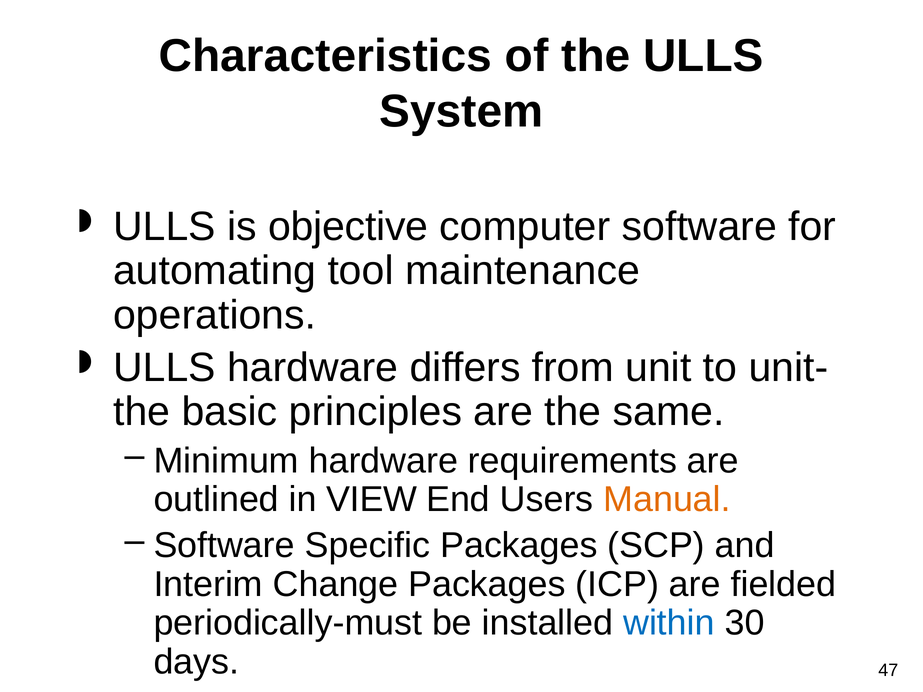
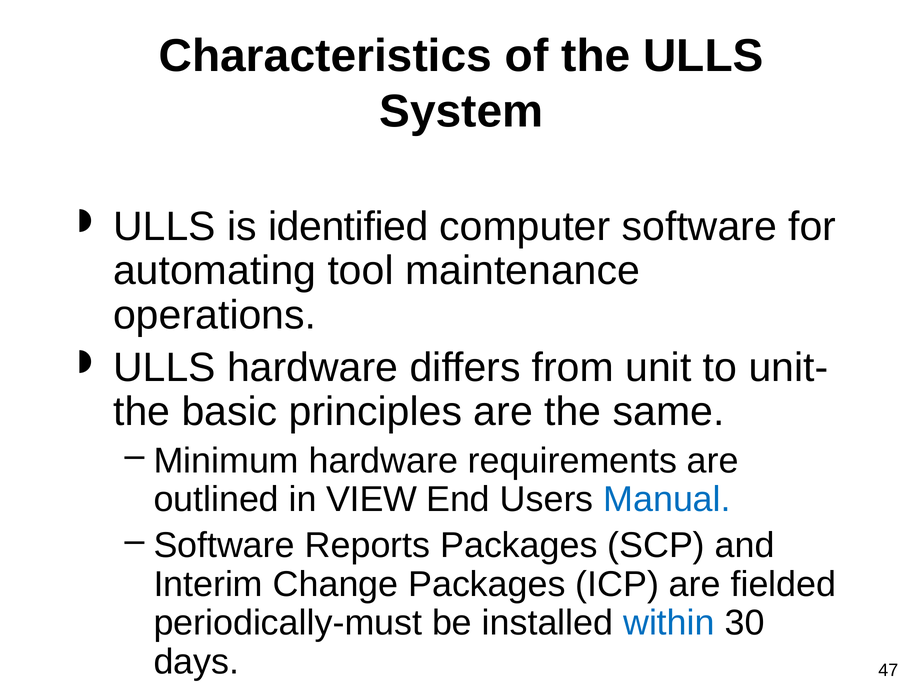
objective: objective -> identified
Manual colour: orange -> blue
Specific: Specific -> Reports
